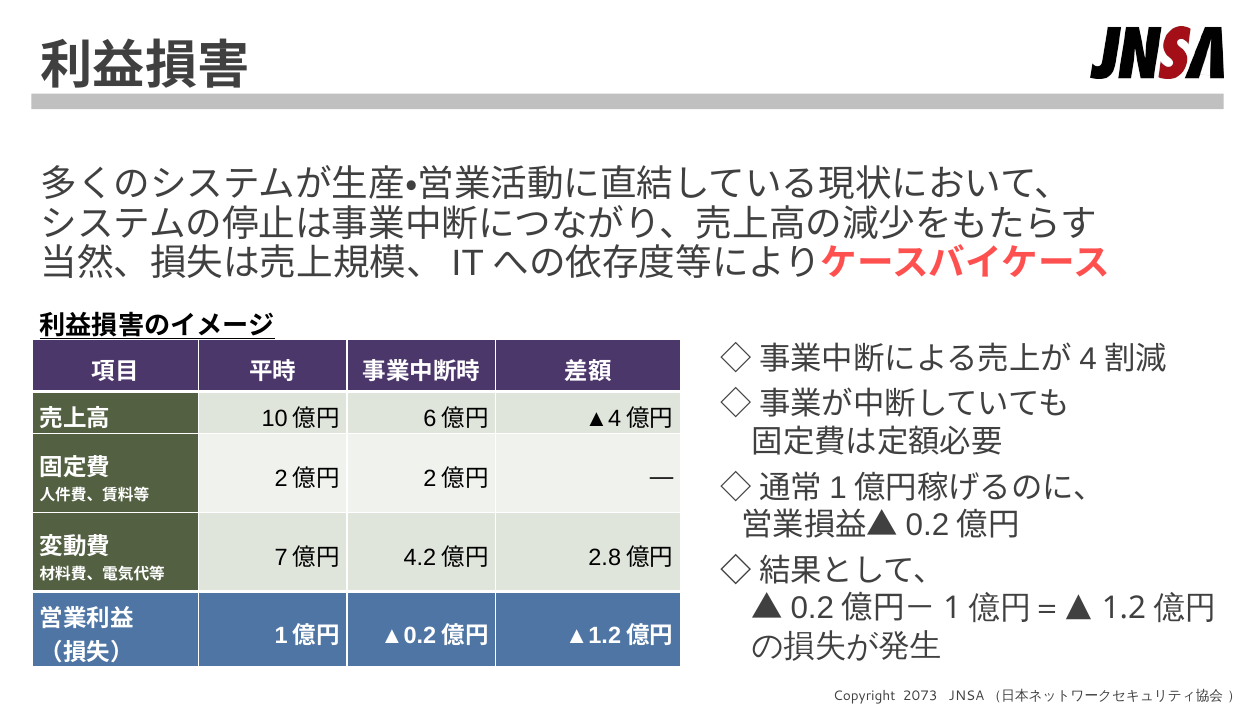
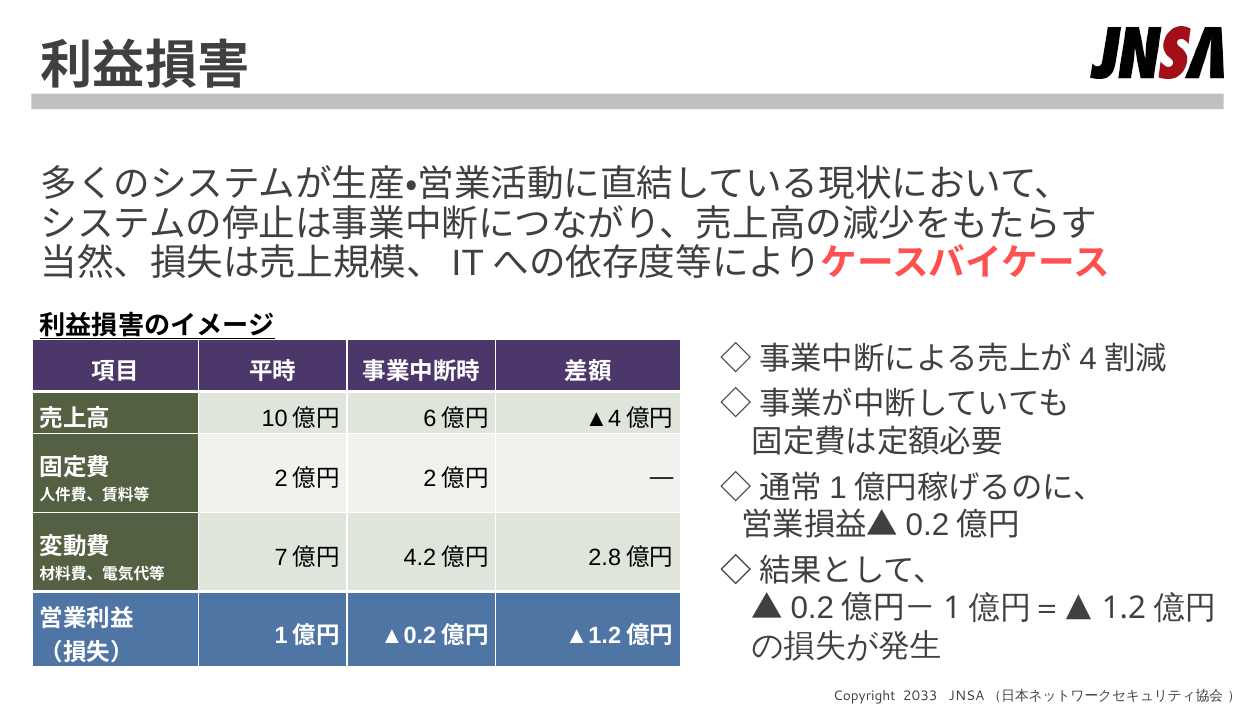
2073: 2073 -> 2033
